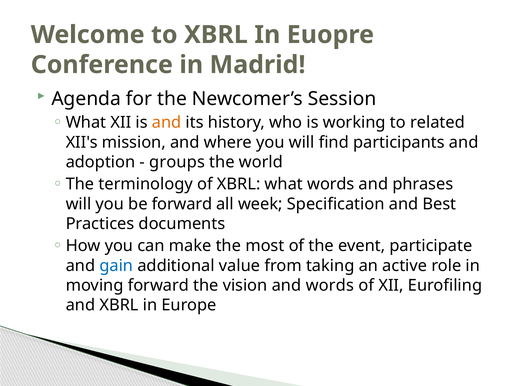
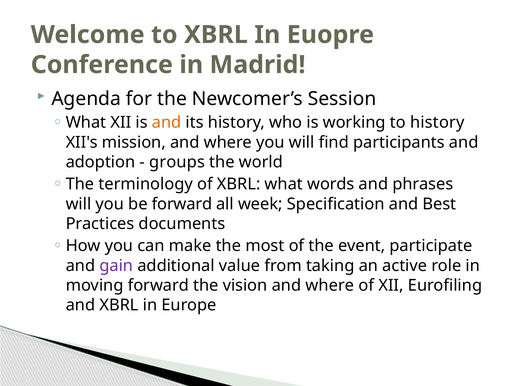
to related: related -> history
gain colour: blue -> purple
vision and words: words -> where
